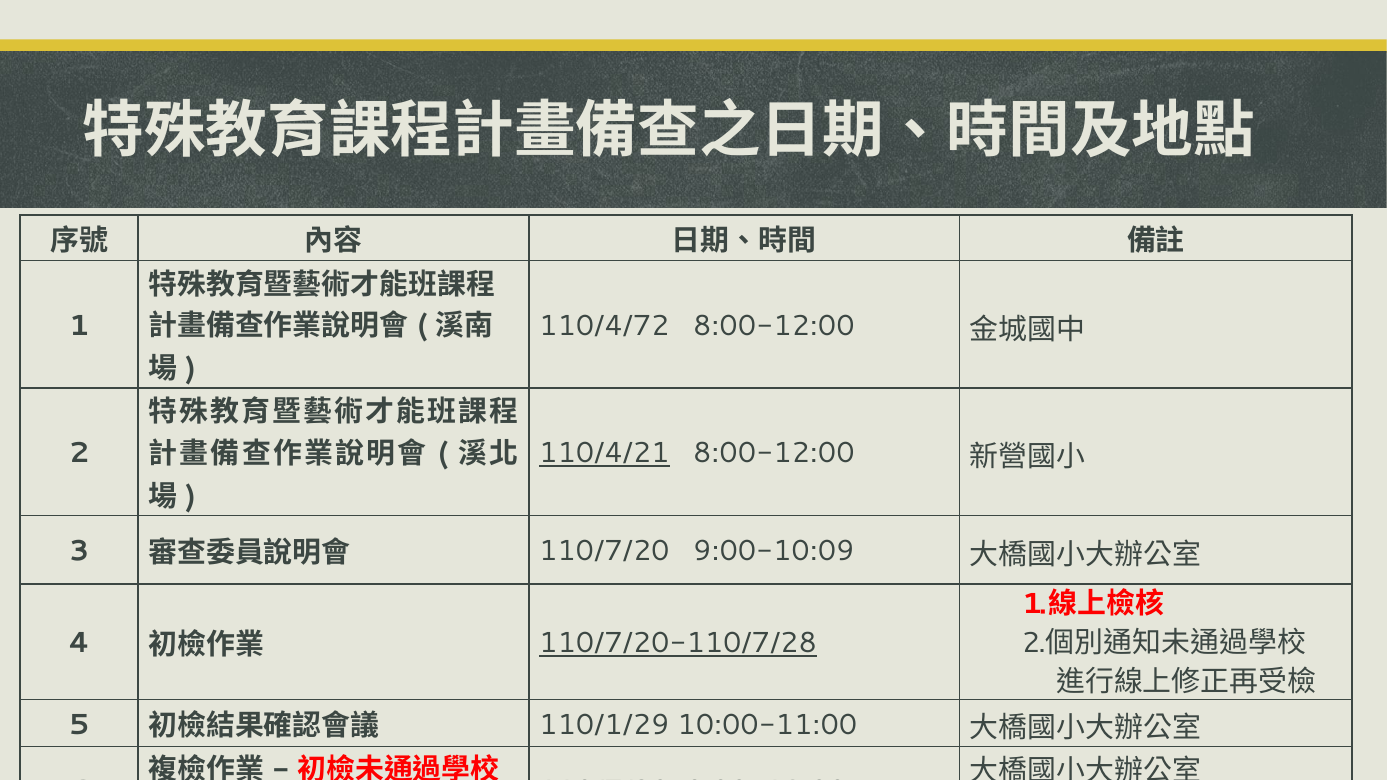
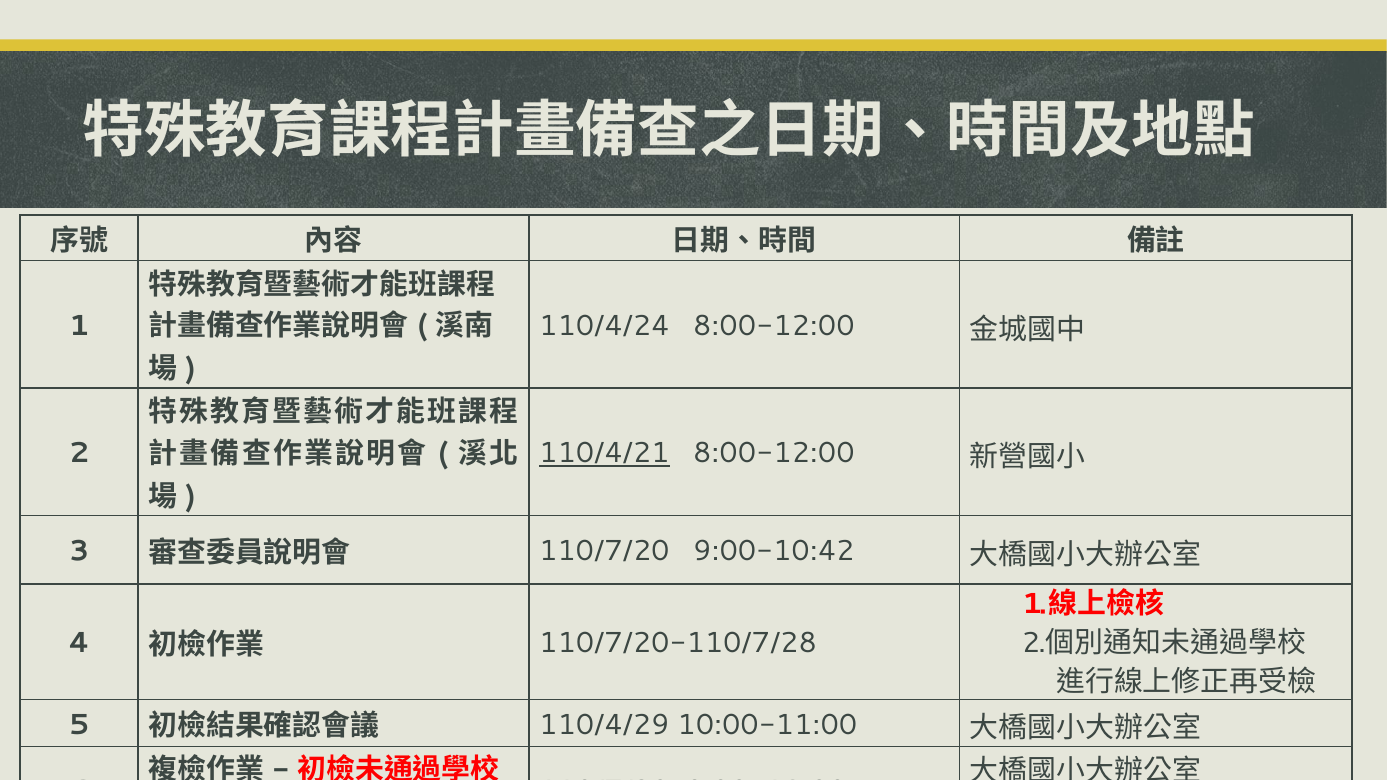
110/4/72: 110/4/72 -> 110/4/24
9:00-10:09: 9:00-10:09 -> 9:00-10:42
110/7/20-110/7/28 underline: present -> none
110/1/29: 110/1/29 -> 110/4/29
